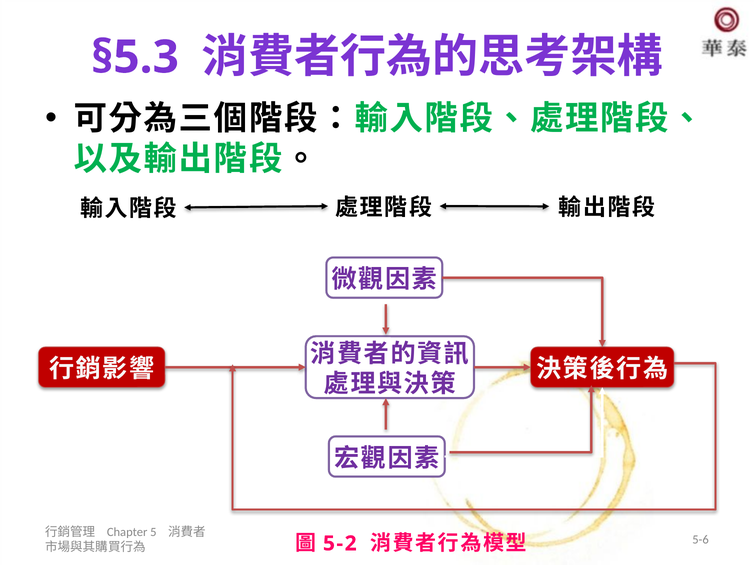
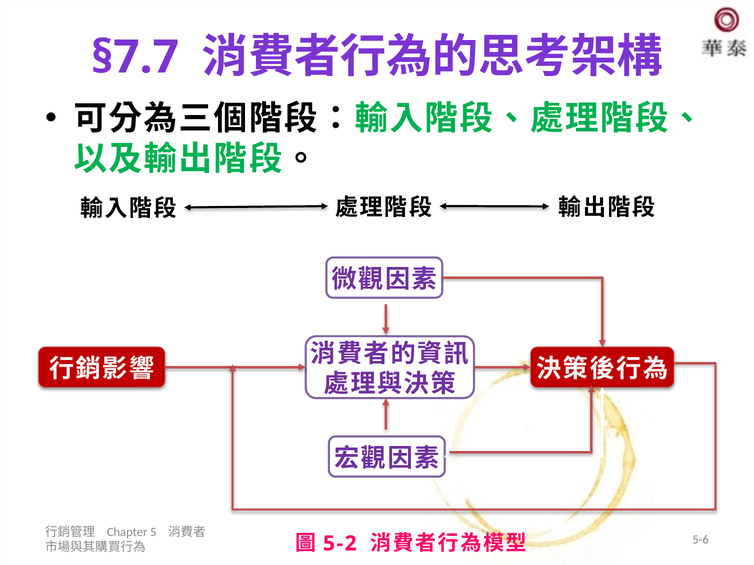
§5.3: §5.3 -> §7.7
